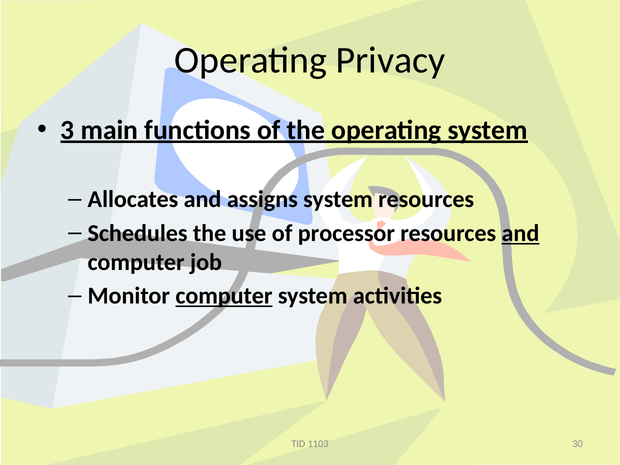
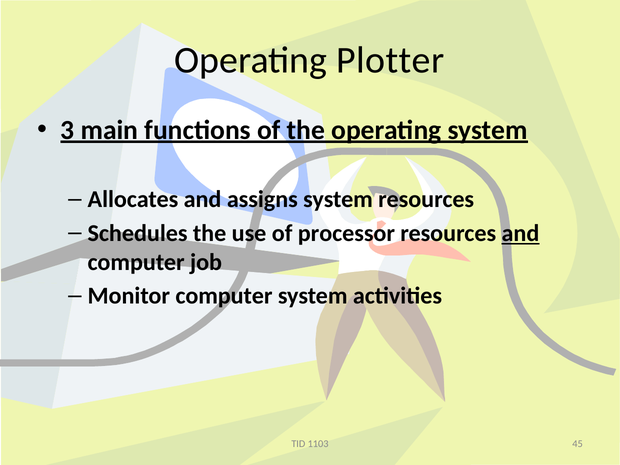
Privacy: Privacy -> Plotter
computer at (224, 296) underline: present -> none
30: 30 -> 45
